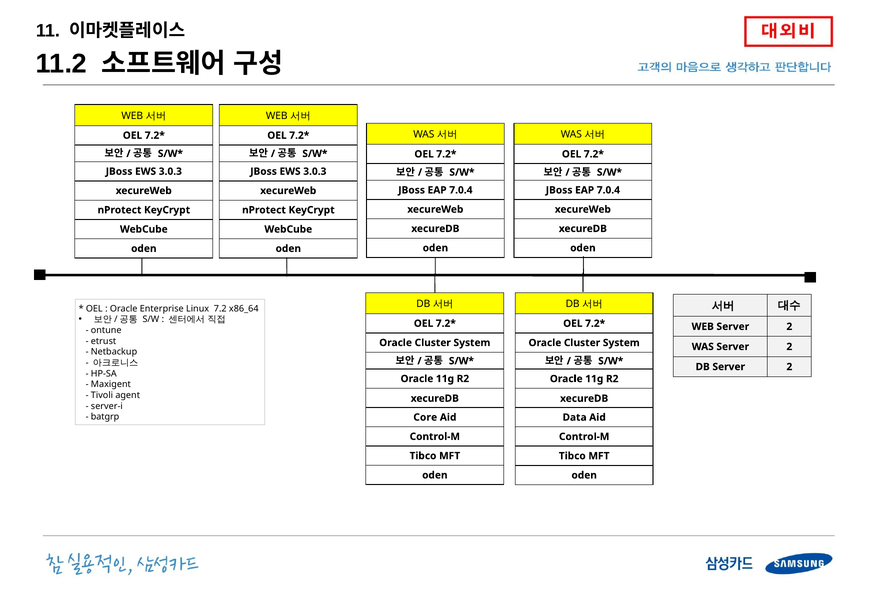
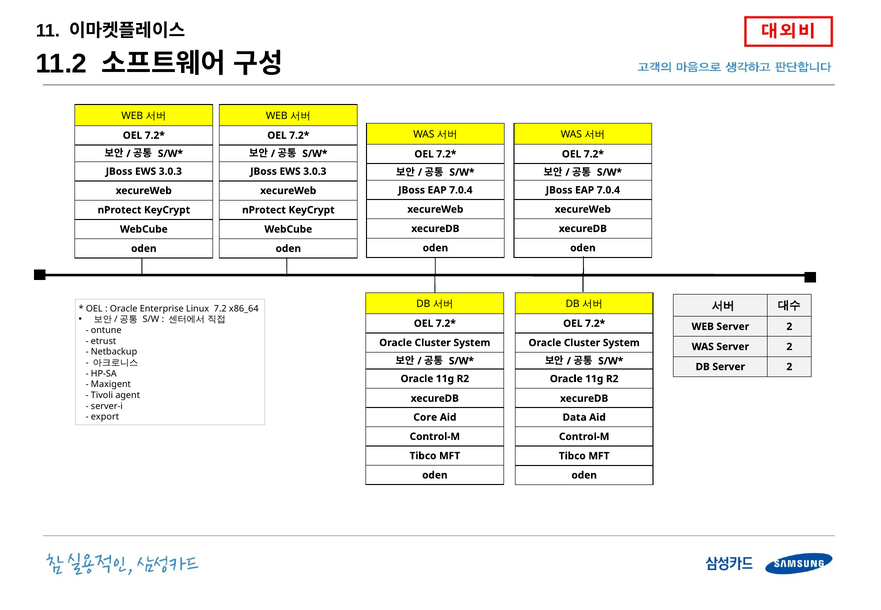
batgrp: batgrp -> export
